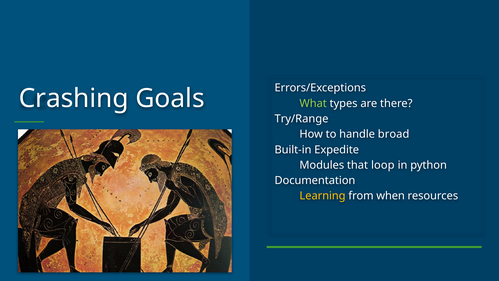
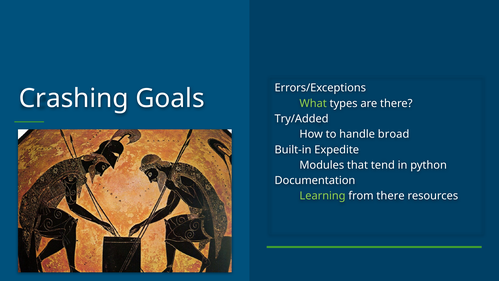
Try/Range: Try/Range -> Try/Added
loop: loop -> tend
Learning colour: yellow -> light green
from when: when -> there
